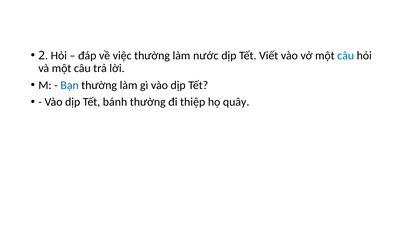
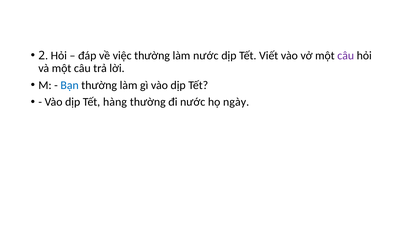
câu at (346, 56) colour: blue -> purple
bánh: bánh -> hàng
đi thiệp: thiệp -> nước
quây: quây -> ngày
